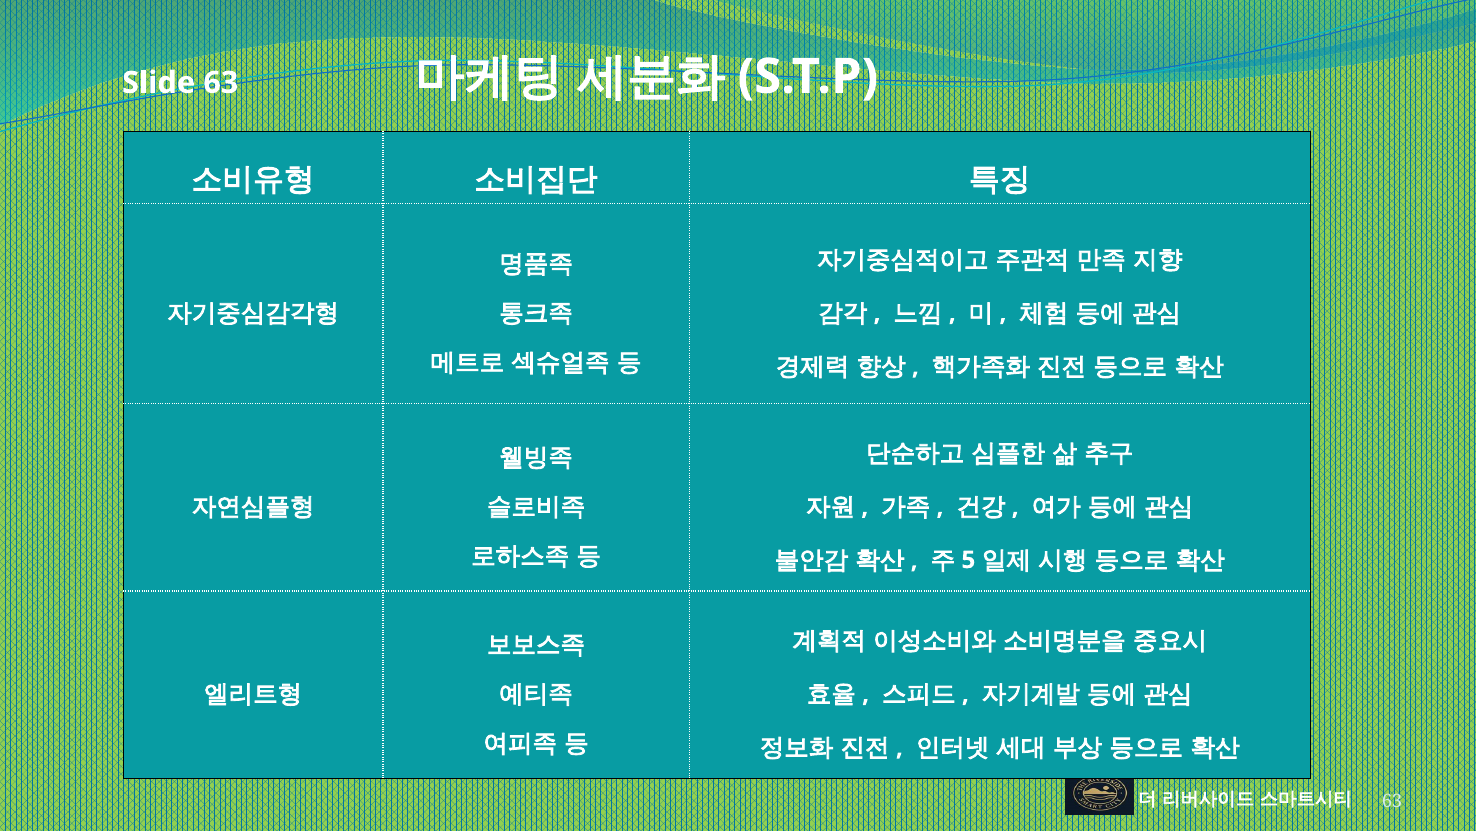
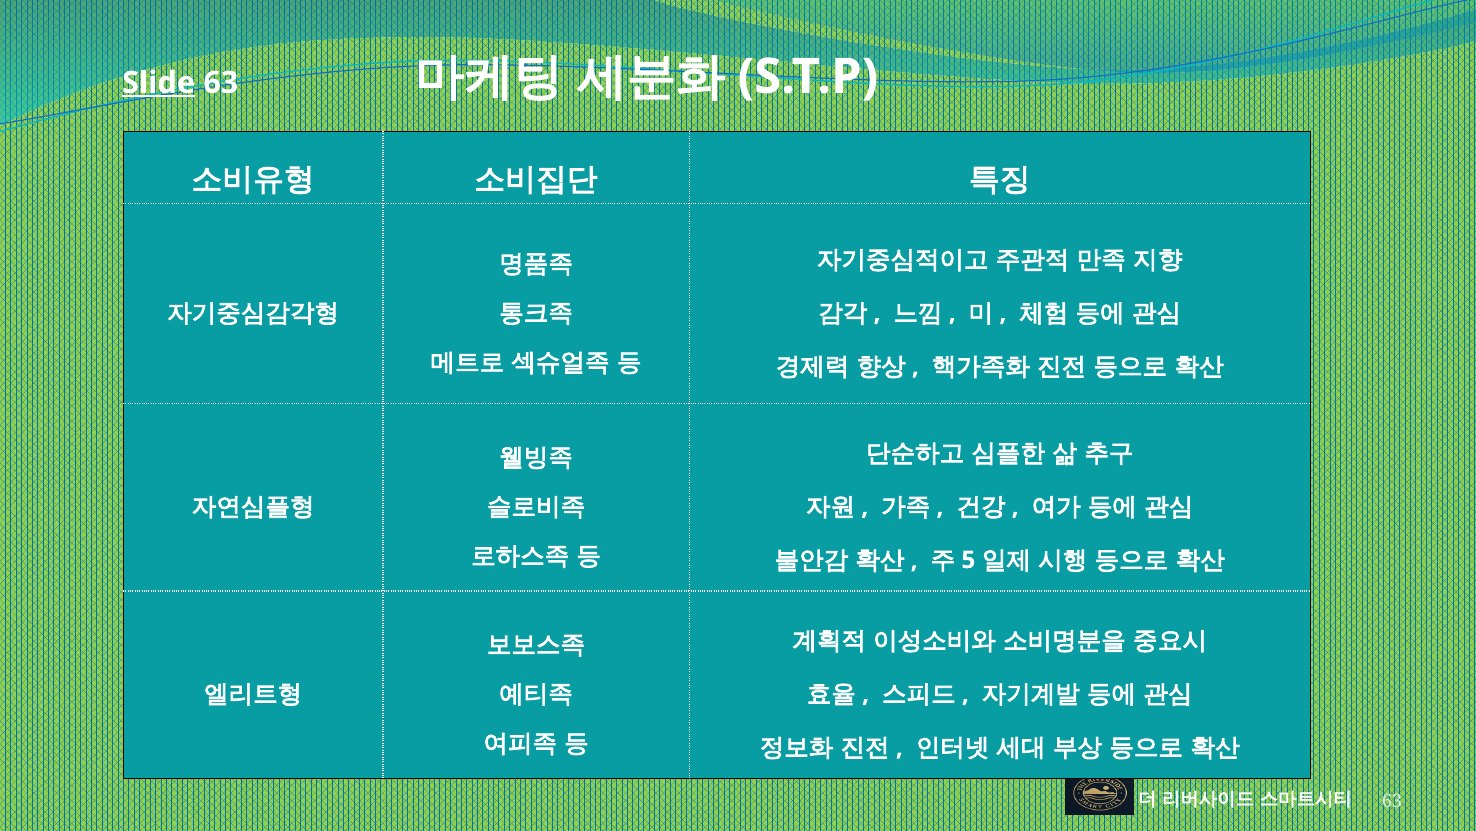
Slide underline: none -> present
